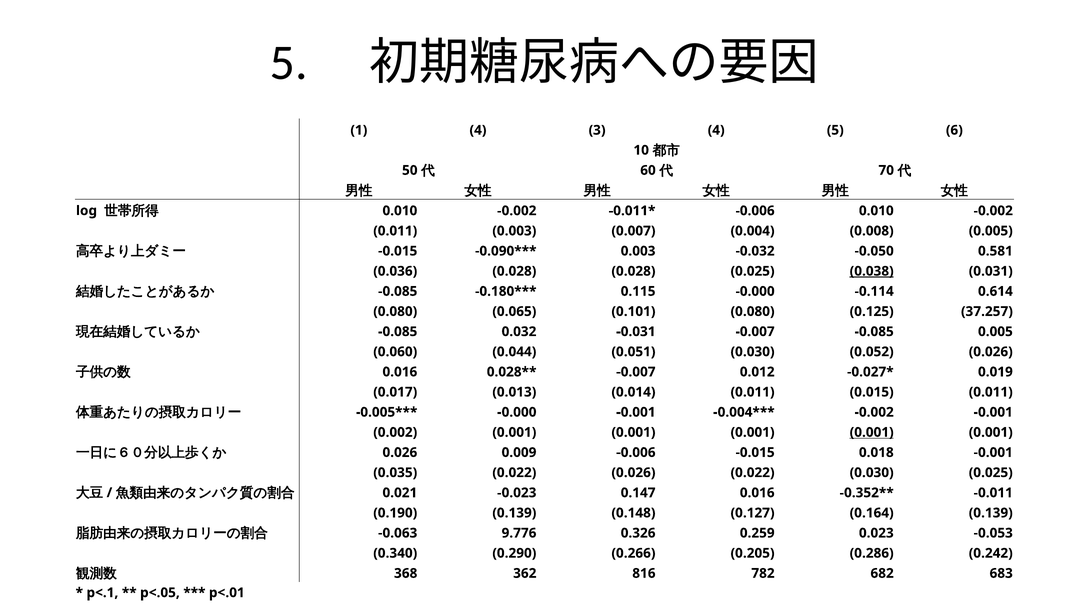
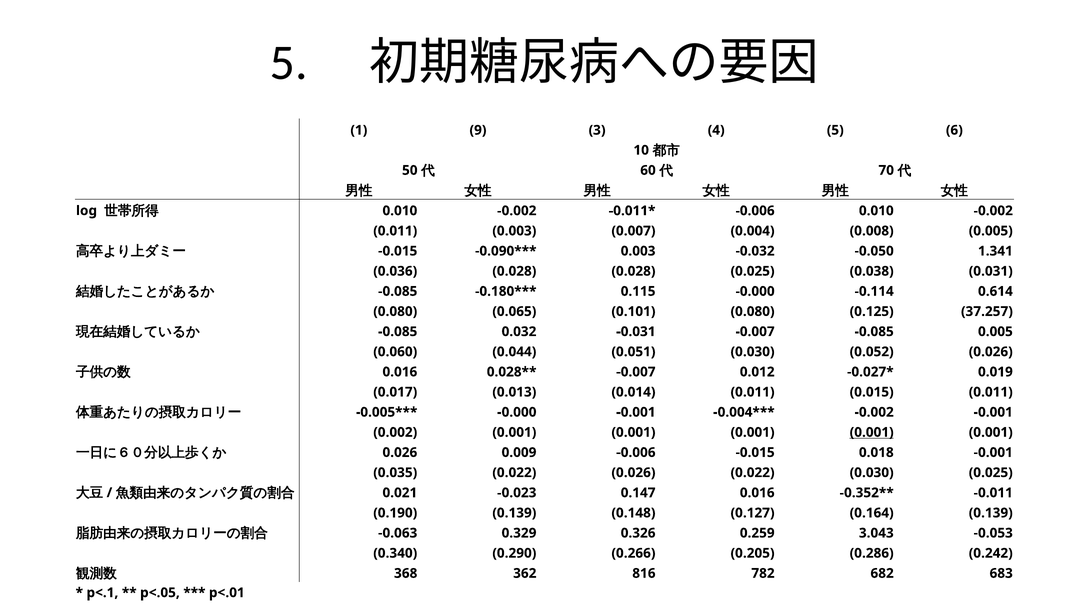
1 4: 4 -> 9
0.581: 0.581 -> 1.341
0.038 underline: present -> none
9.776: 9.776 -> 0.329
0.023: 0.023 -> 3.043
